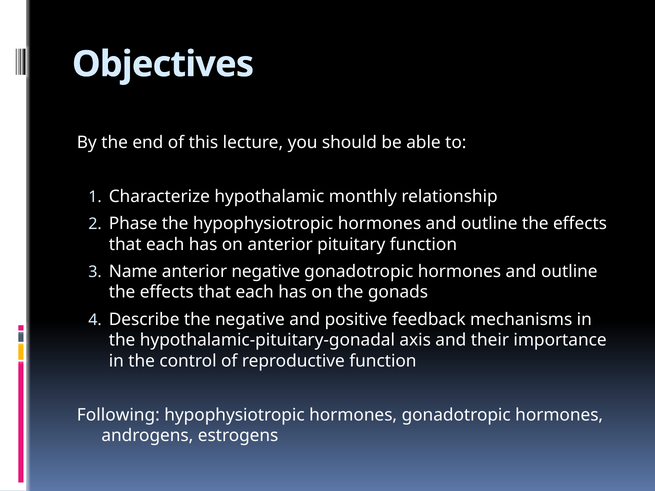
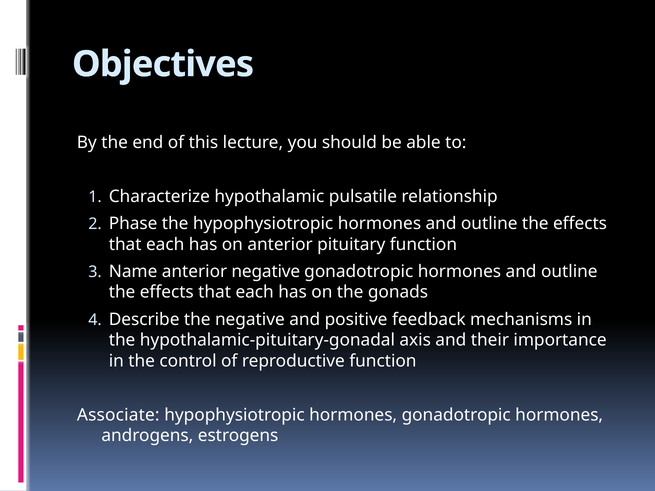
monthly: monthly -> pulsatile
Following: Following -> Associate
